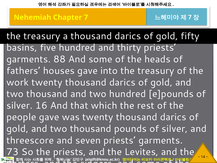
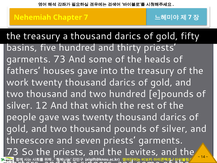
88 at (60, 59): 88 -> 73
16: 16 -> 12
